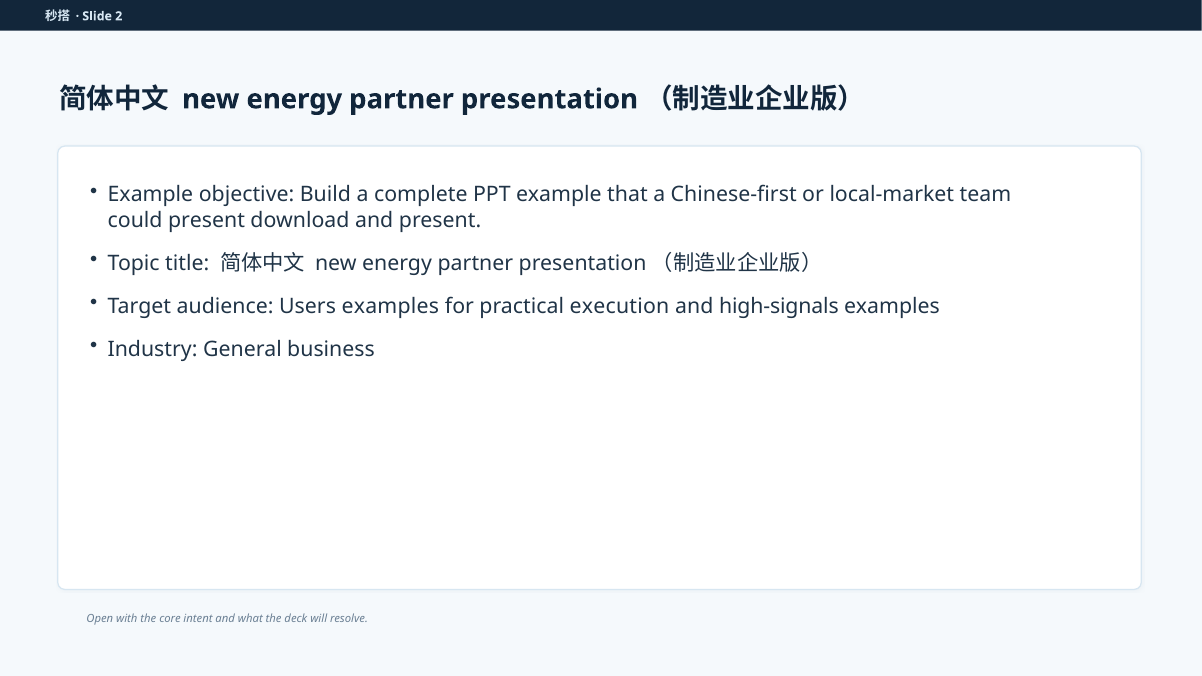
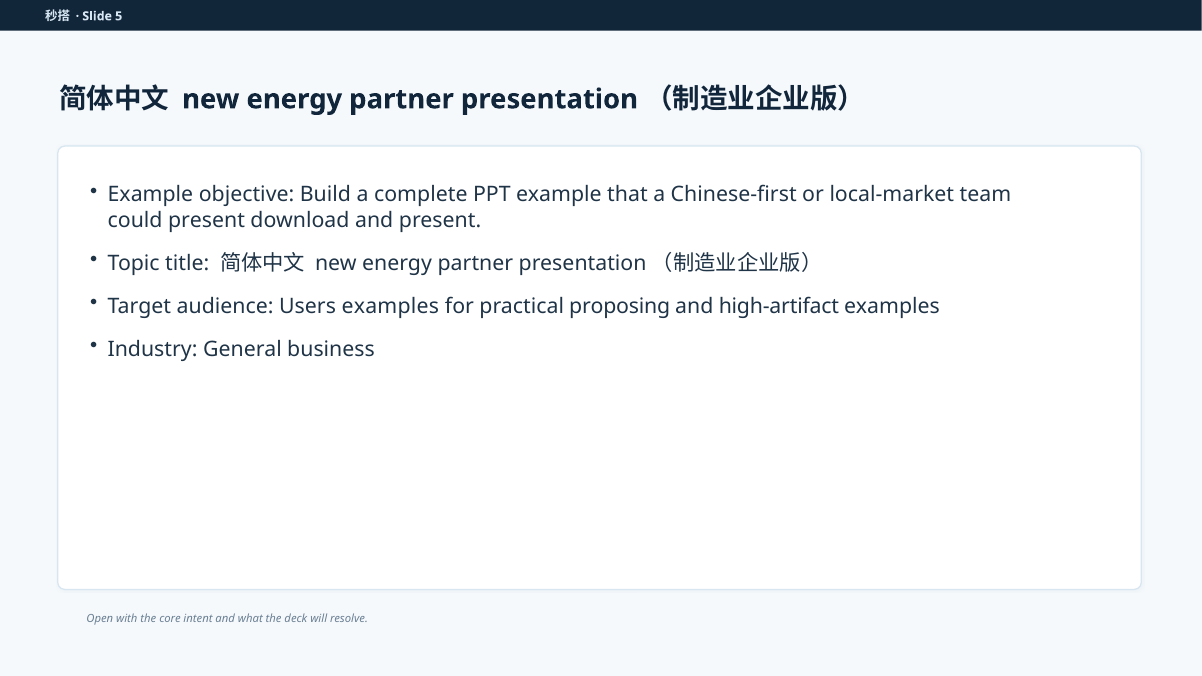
2: 2 -> 5
execution: execution -> proposing
high-signals: high-signals -> high-artifact
